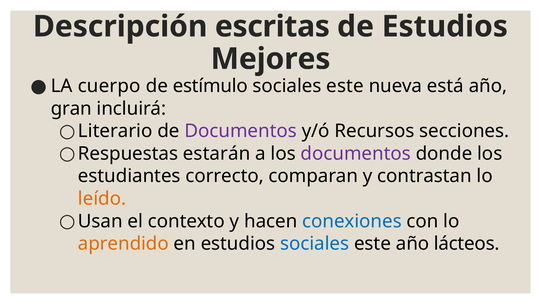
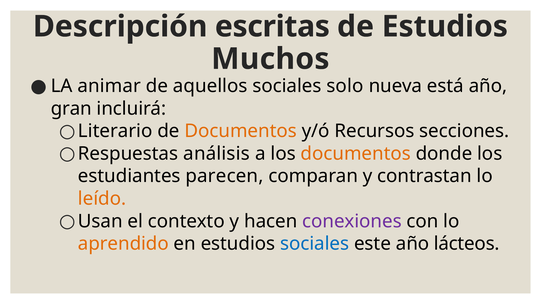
Mejores: Mejores -> Muchos
cuerpo: cuerpo -> animar
estímulo: estímulo -> aquellos
este at (345, 86): este -> solo
Documentos at (241, 131) colour: purple -> orange
estarán: estarán -> análisis
documentos at (356, 154) colour: purple -> orange
correcto: correcto -> parecen
conexiones colour: blue -> purple
